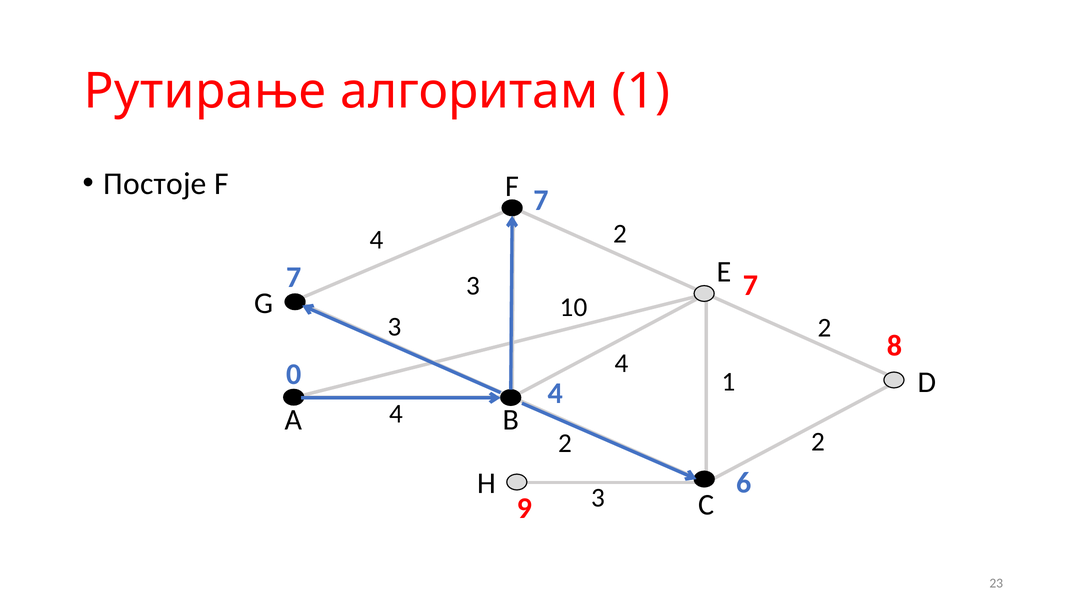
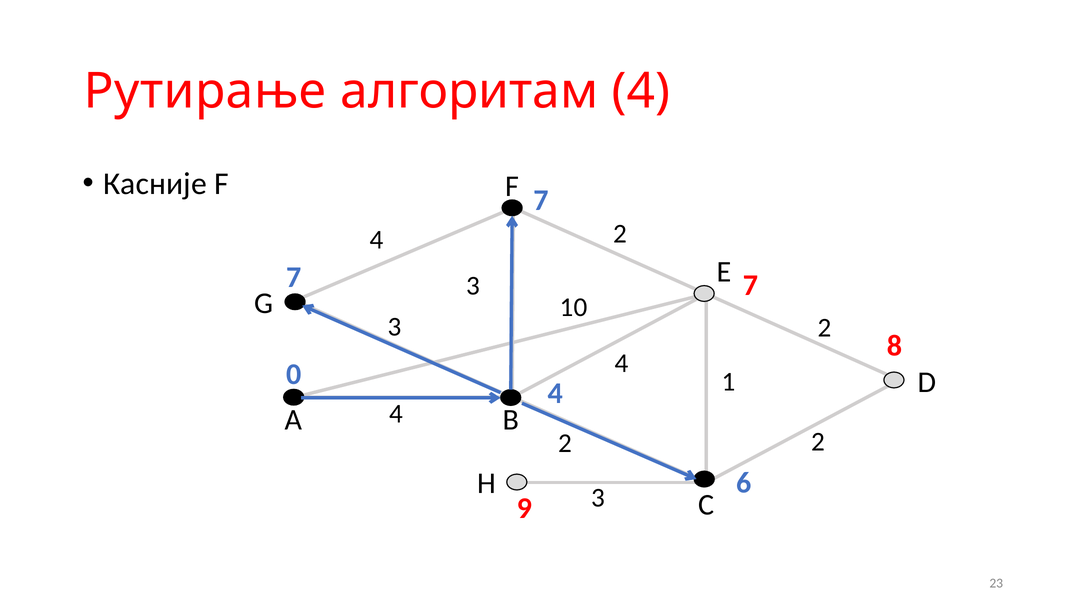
алгоритам 1: 1 -> 4
Постоје: Постоје -> Касније
